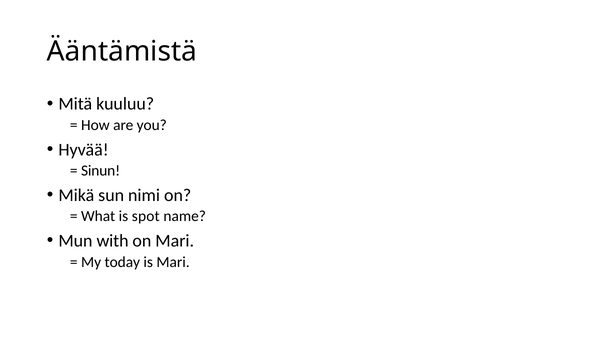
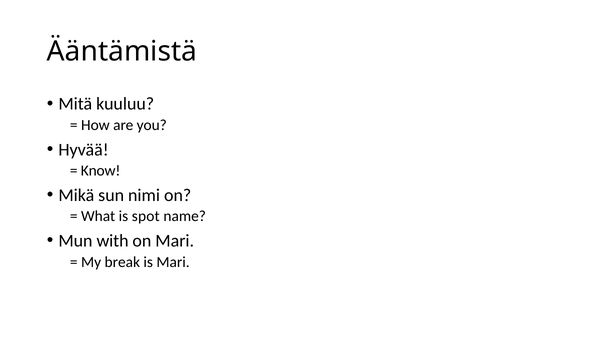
Sinun: Sinun -> Know
today: today -> break
